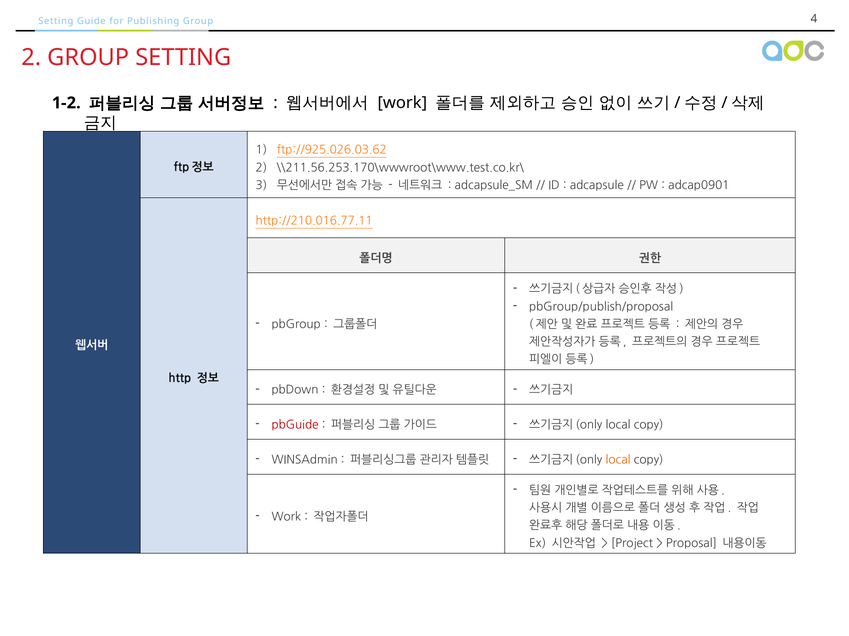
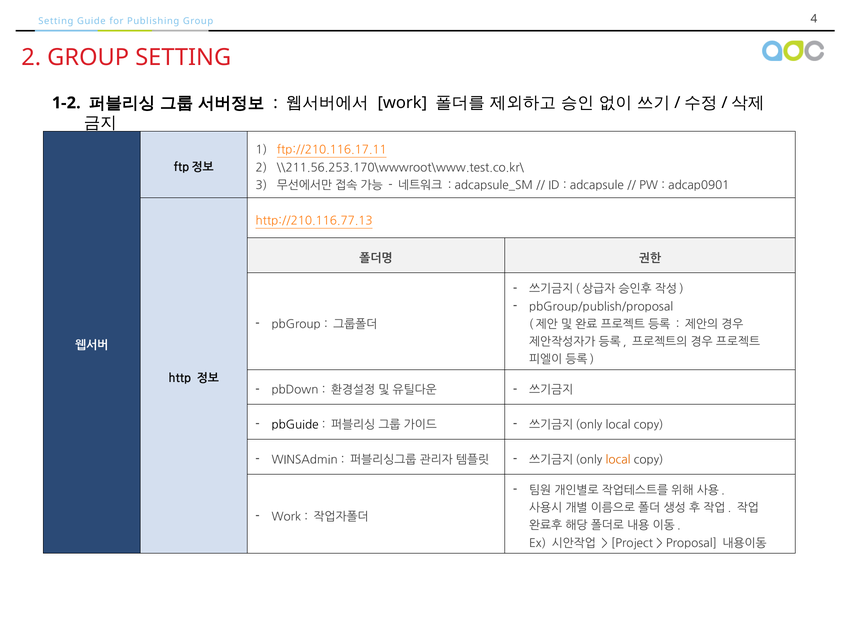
ftp://925.026.03.62: ftp://925.026.03.62 -> ftp://210.116.17.11
http://210.016.77.11: http://210.016.77.11 -> http://210.116.77.13
pbGuide colour: red -> black
